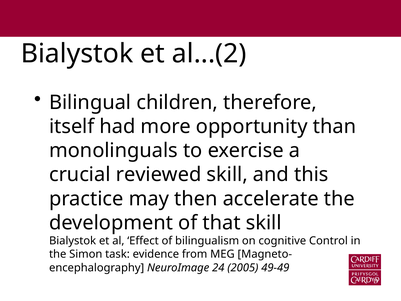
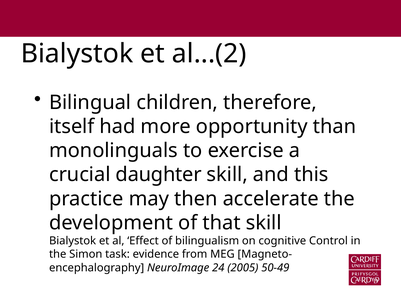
reviewed: reviewed -> daughter
49-49: 49-49 -> 50-49
